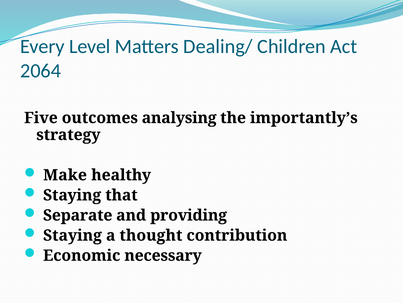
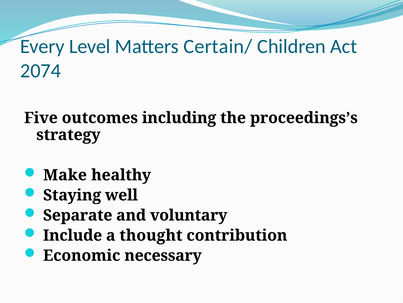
Dealing/: Dealing/ -> Certain/
2064: 2064 -> 2074
analysing: analysing -> including
importantly’s: importantly’s -> proceedings’s
that: that -> well
providing: providing -> voluntary
Staying at (72, 235): Staying -> Include
